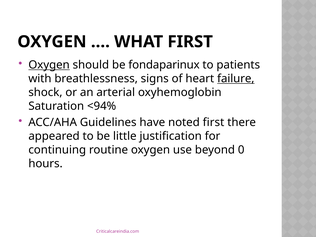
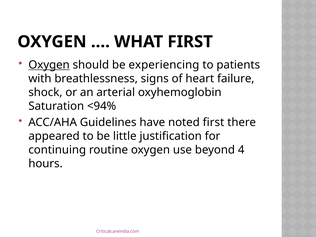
fondaparinux: fondaparinux -> experiencing
failure underline: present -> none
0: 0 -> 4
